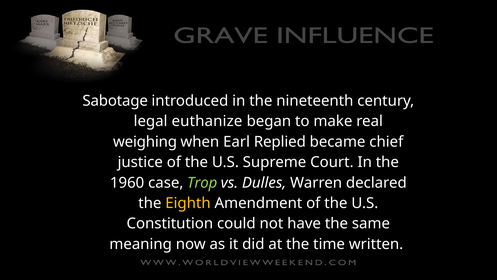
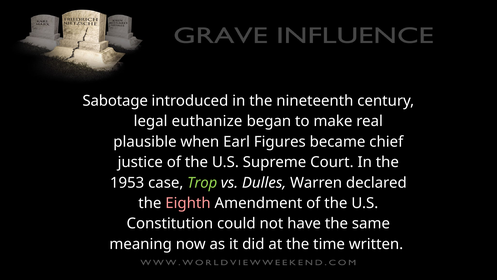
weighing: weighing -> plausible
Replied: Replied -> Figures
1960: 1960 -> 1953
Eighth colour: yellow -> pink
